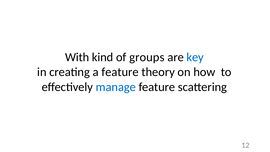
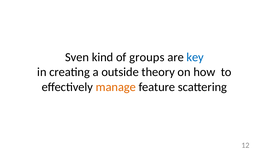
With: With -> Sven
a feature: feature -> outside
manage colour: blue -> orange
